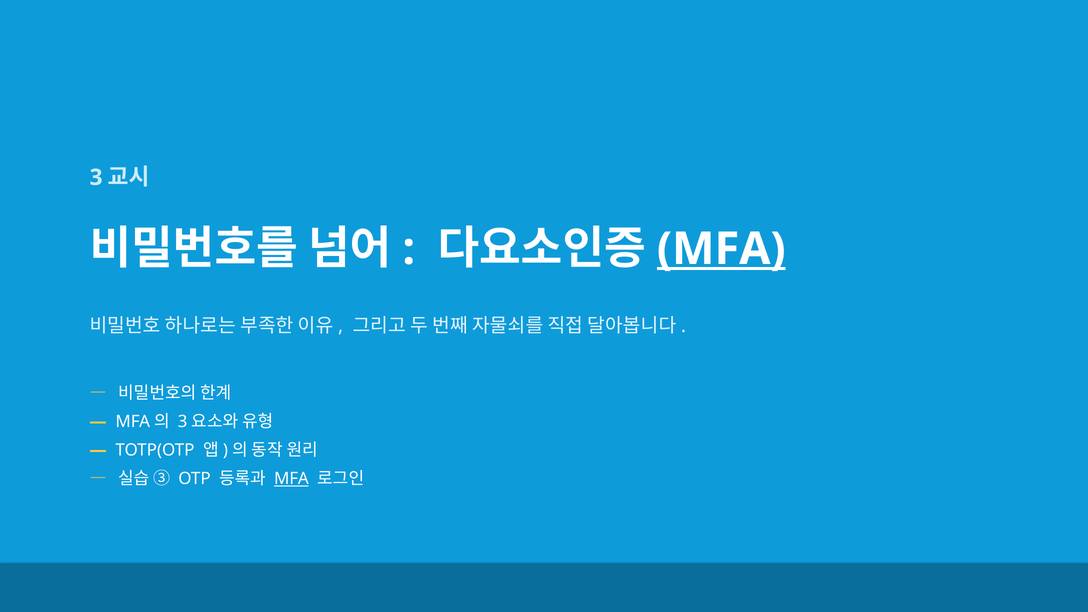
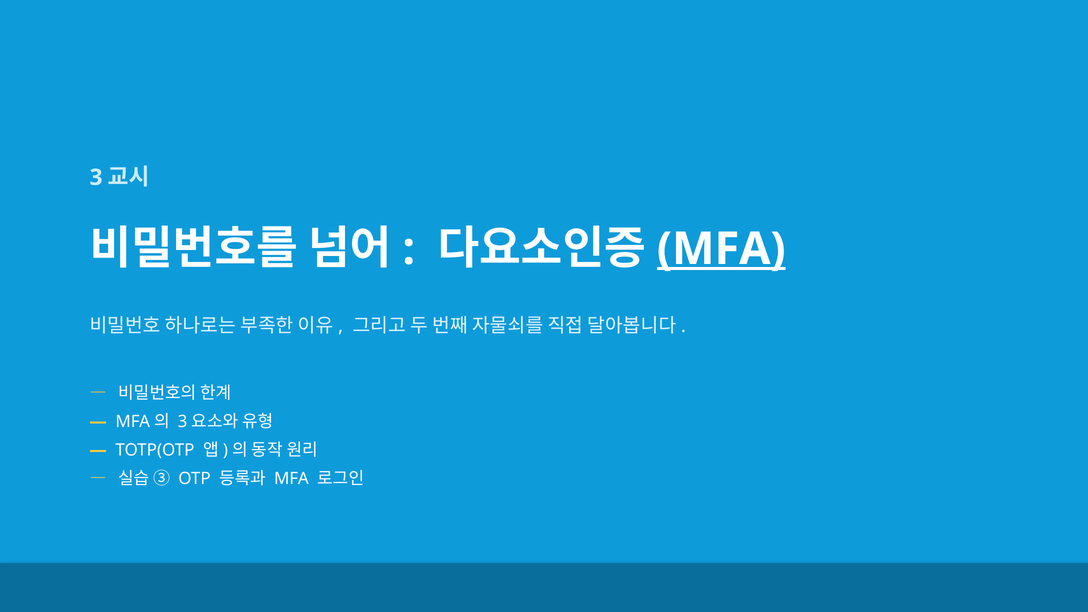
MFA at (291, 479) underline: present -> none
